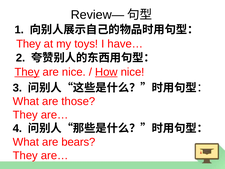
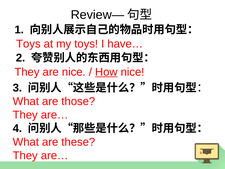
They at (29, 44): They -> Toys
They at (27, 72) underline: present -> none
bears: bears -> these
